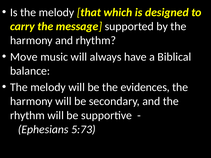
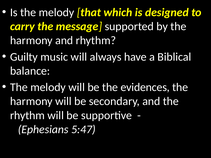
Move: Move -> Guilty
5:73: 5:73 -> 5:47
